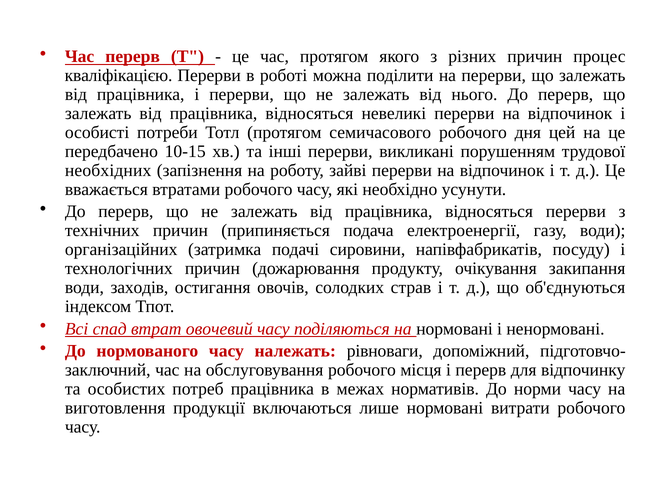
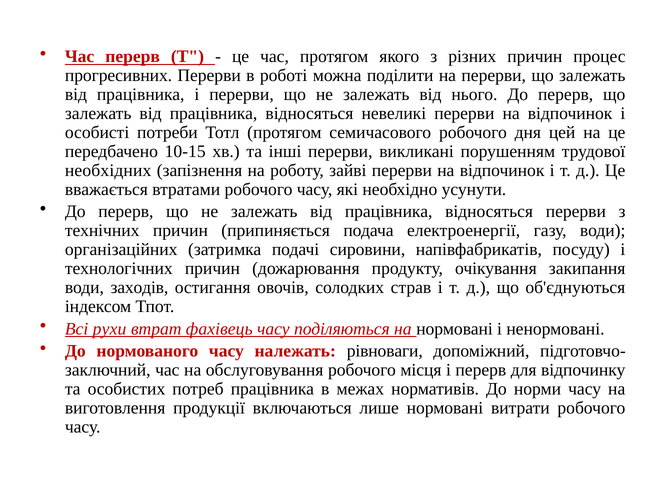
кваліфікацією: кваліфікацією -> прогресивних
спад: спад -> рухи
овочевий: овочевий -> фахівець
